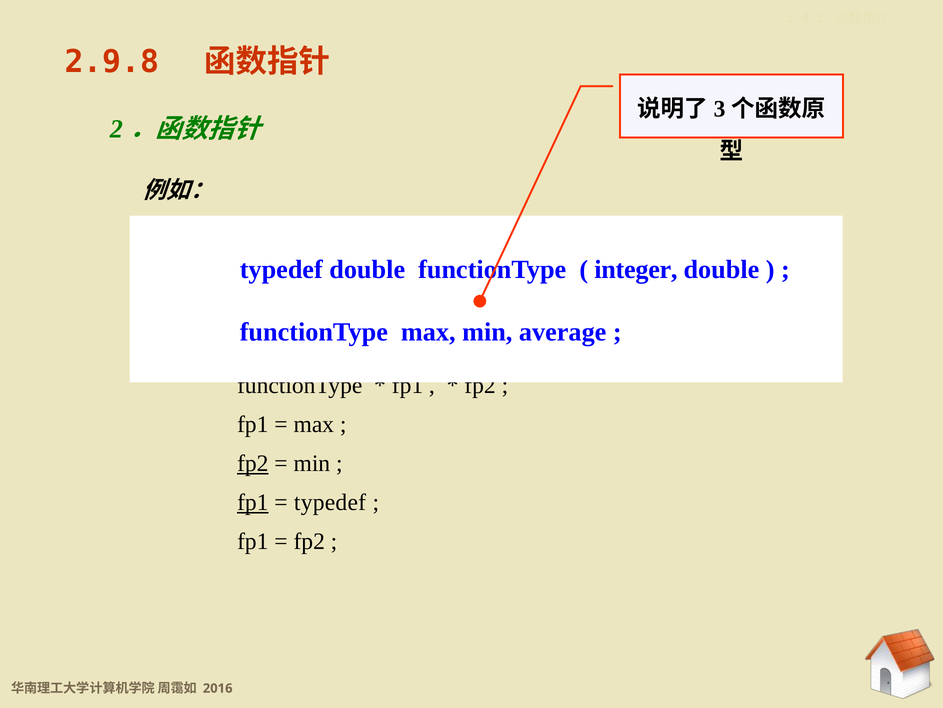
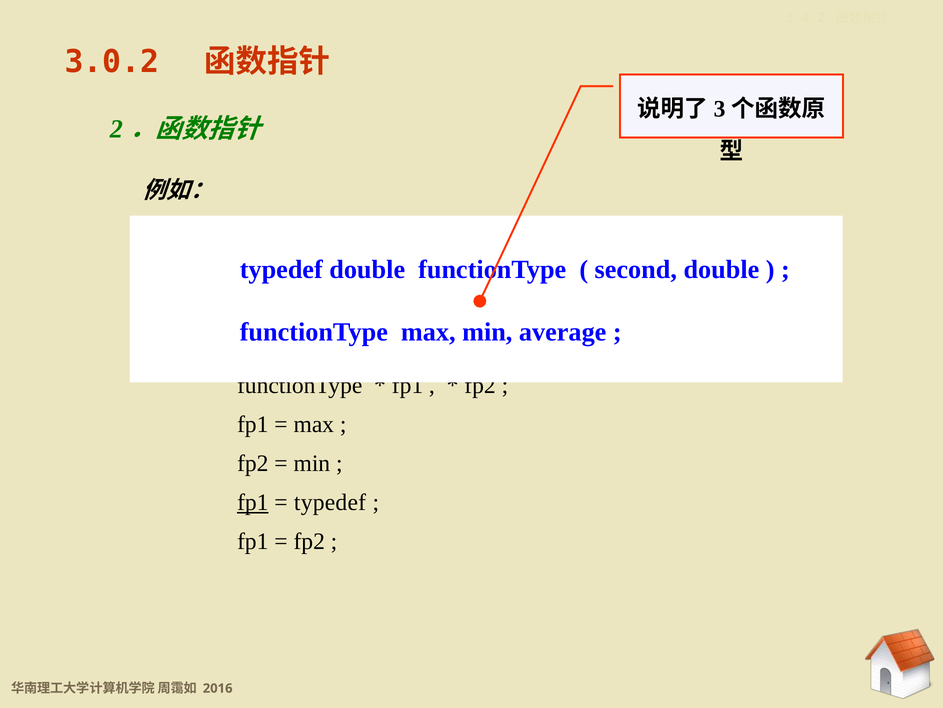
2.9.8: 2.9.8 -> 3.0.2
integer: integer -> second
fp2 at (253, 463) underline: present -> none
